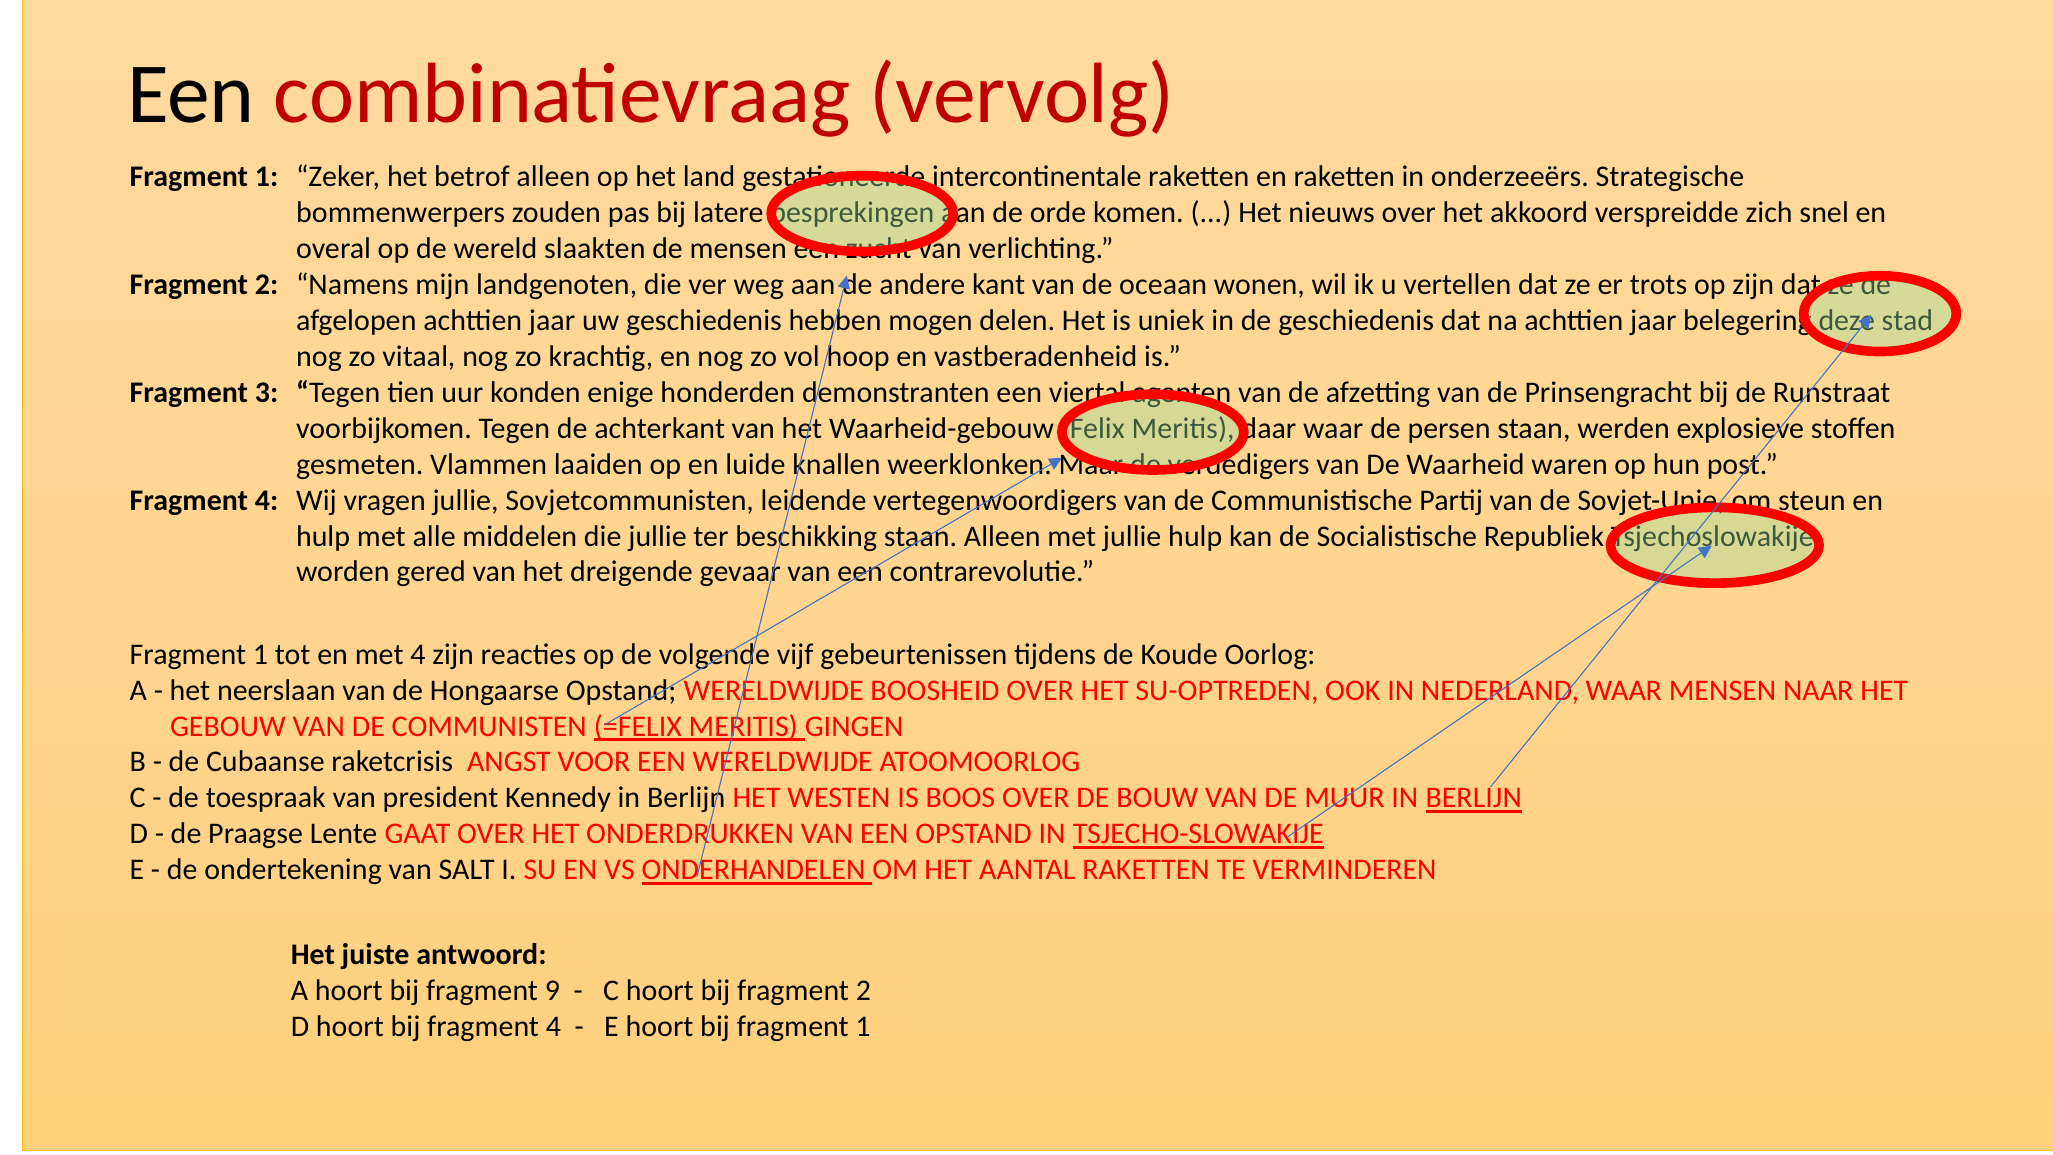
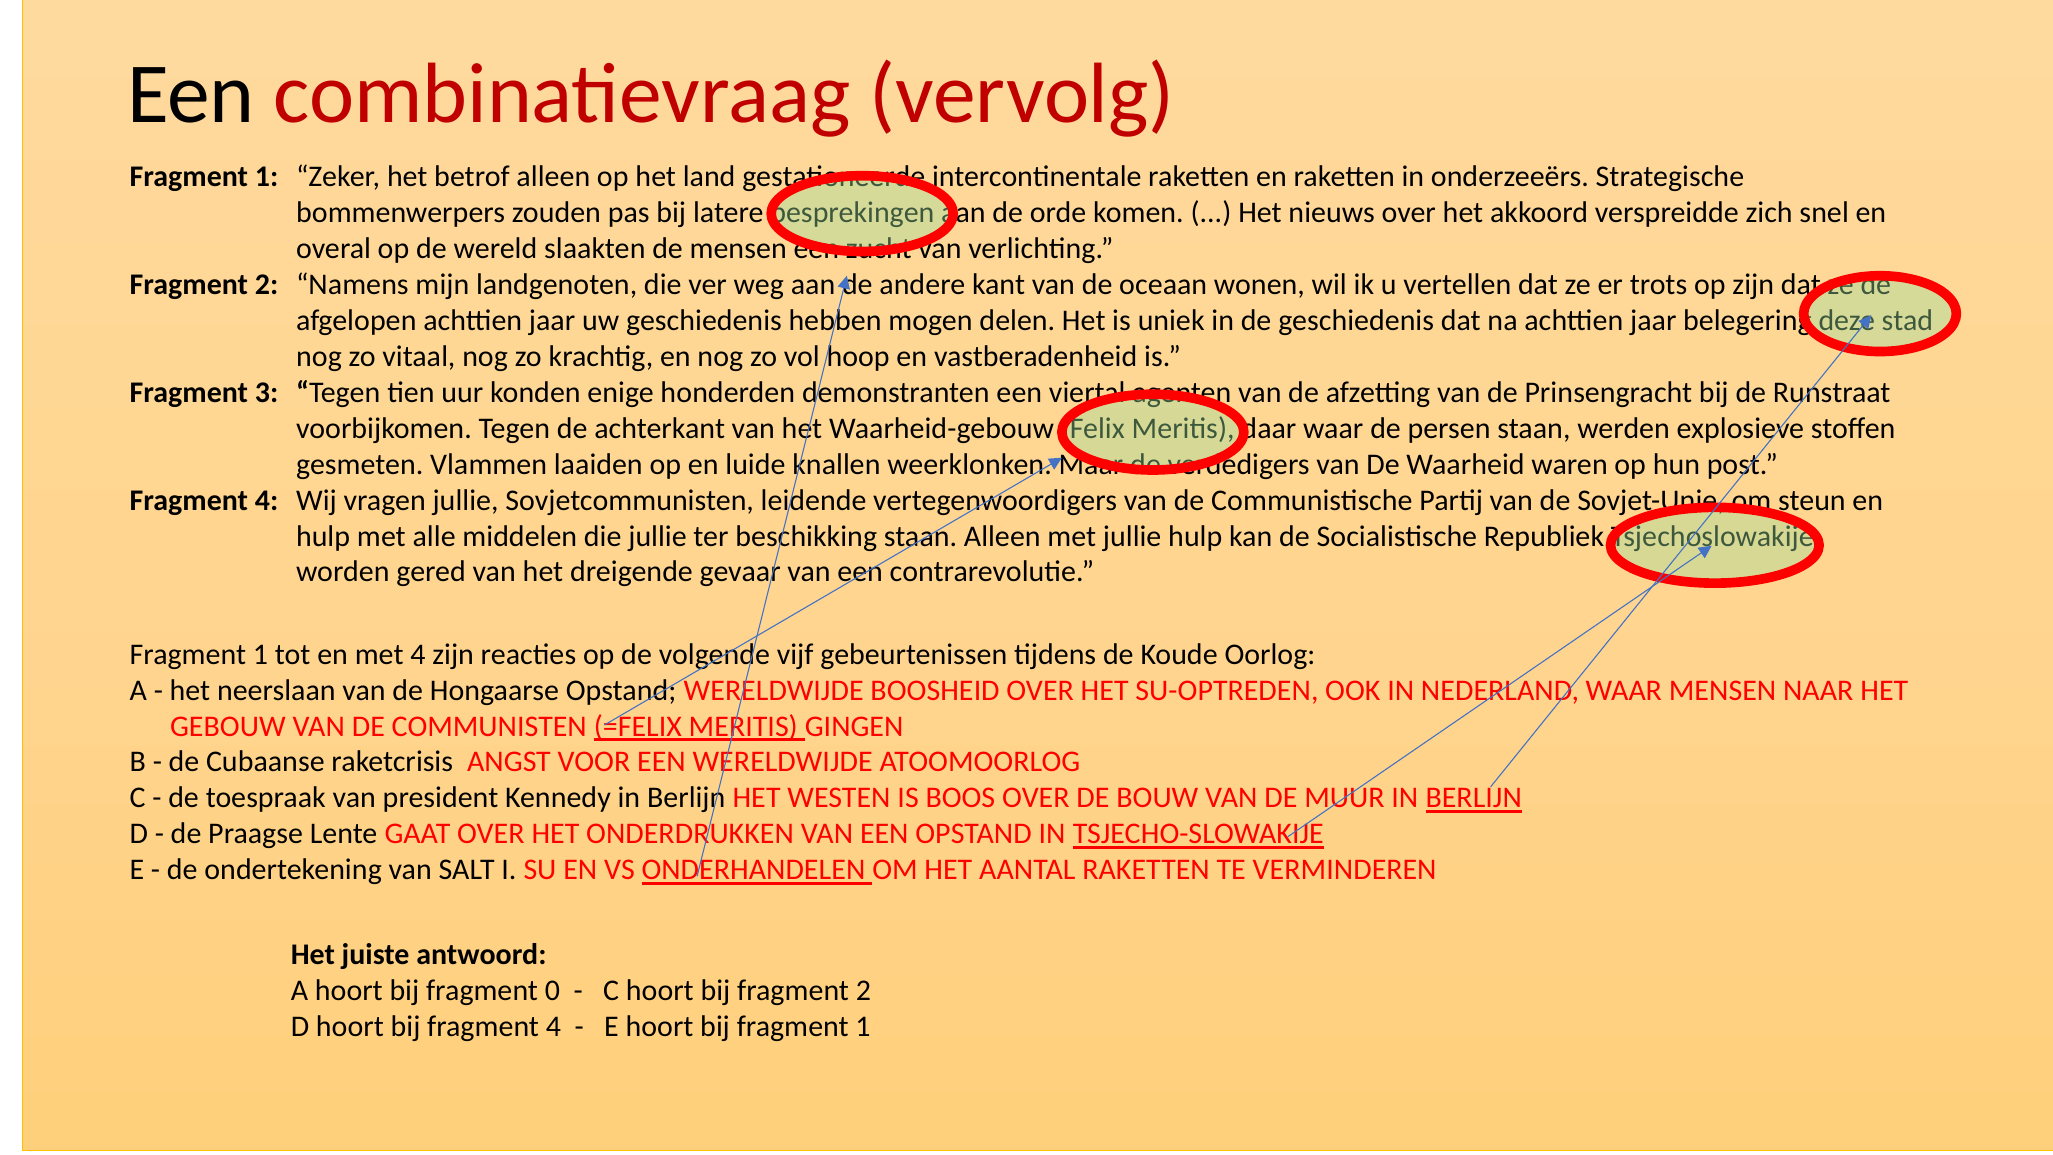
9: 9 -> 0
